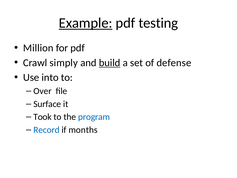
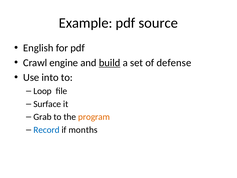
Example underline: present -> none
testing: testing -> source
Million: Million -> English
simply: simply -> engine
Over: Over -> Loop
Took: Took -> Grab
program colour: blue -> orange
